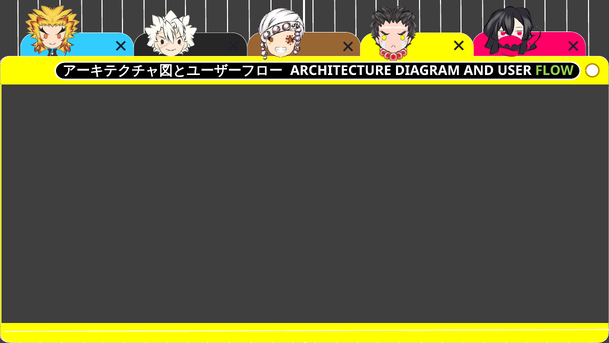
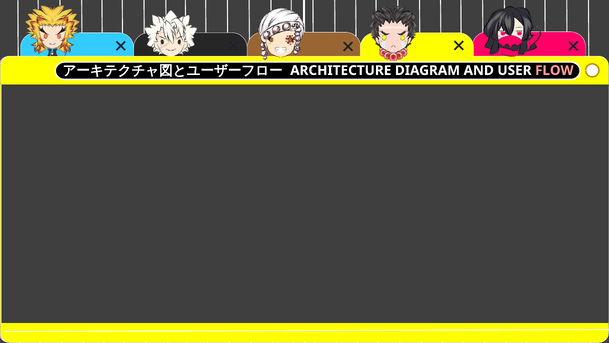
FLOW at (554, 70) colour: light green -> pink
